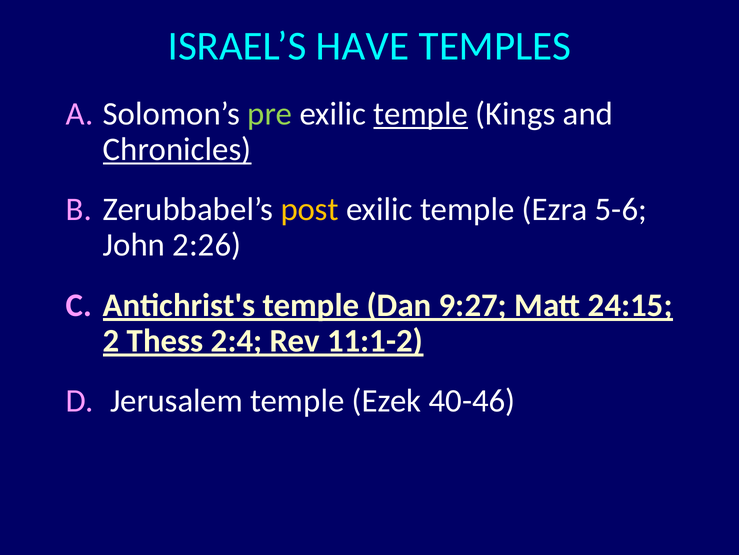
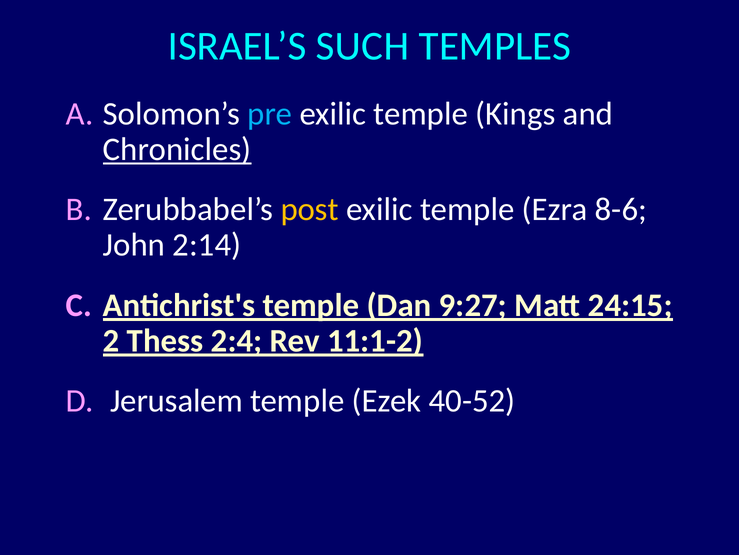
HAVE: HAVE -> SUCH
pre colour: light green -> light blue
temple at (421, 114) underline: present -> none
5-6: 5-6 -> 8-6
2:26: 2:26 -> 2:14
40-46: 40-46 -> 40-52
